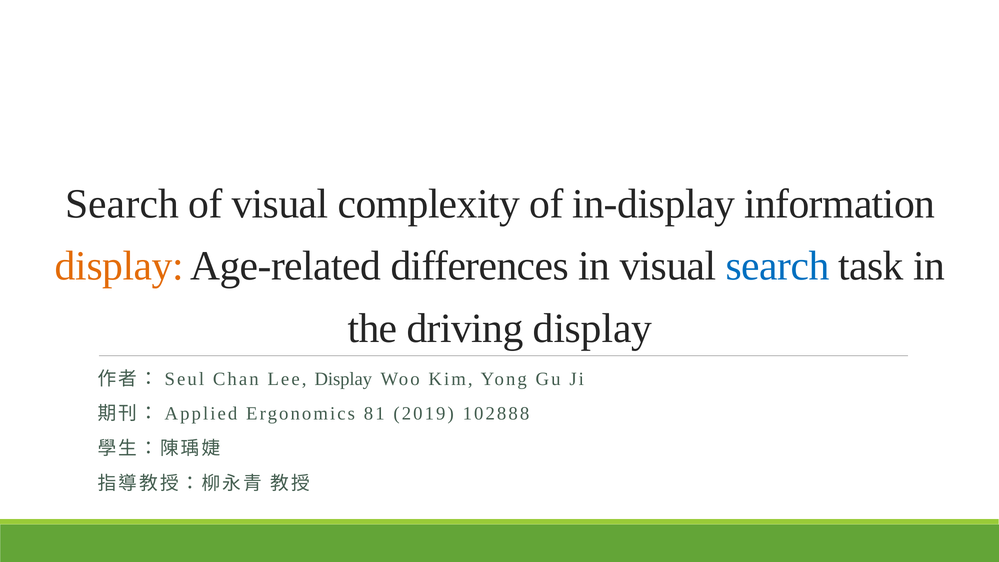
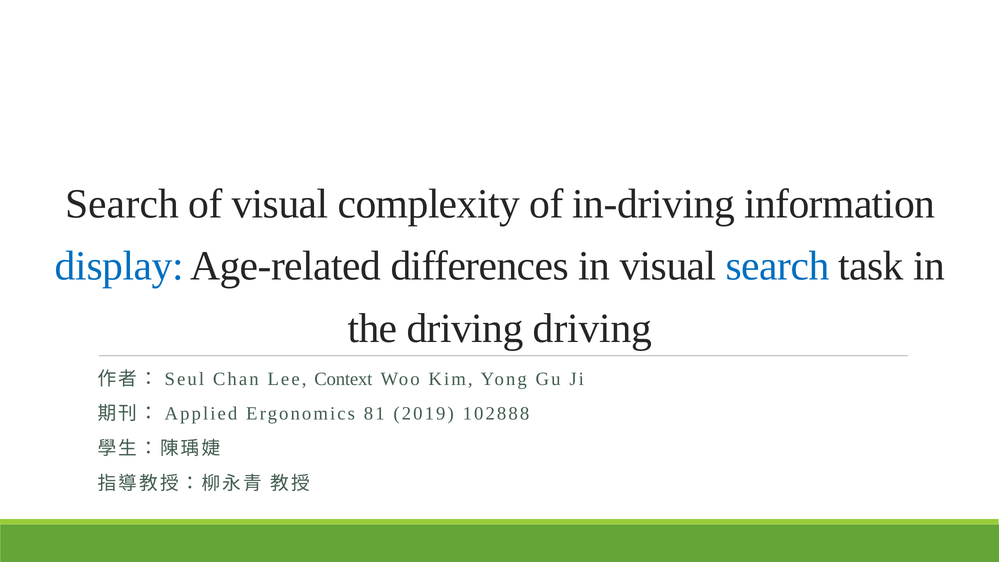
in-display: in-display -> in-driving
display at (119, 266) colour: orange -> blue
driving display: display -> driving
Lee Display: Display -> Context
